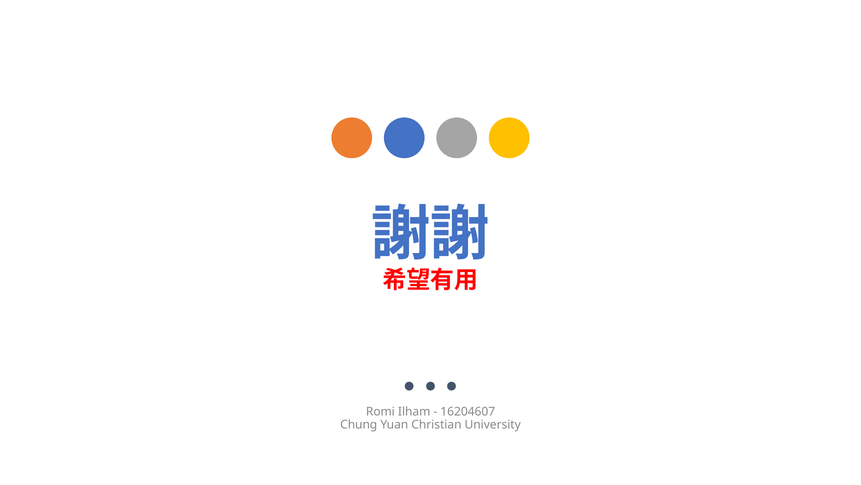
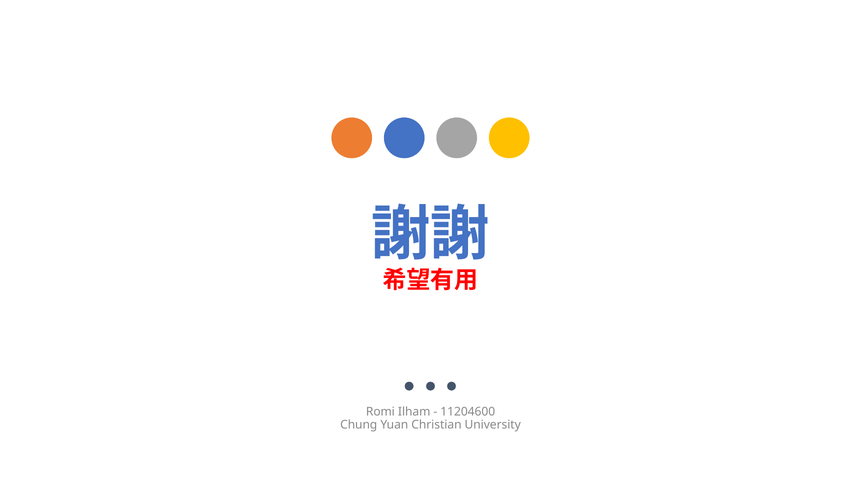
16204607: 16204607 -> 11204600
